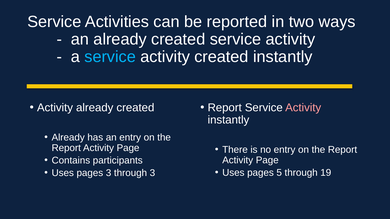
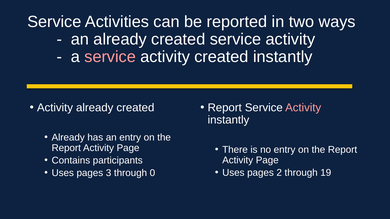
service at (110, 57) colour: light blue -> pink
pages 5: 5 -> 2
through 3: 3 -> 0
